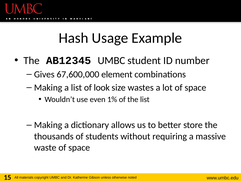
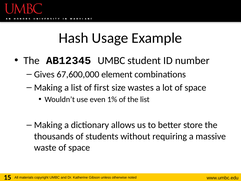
look: look -> first
